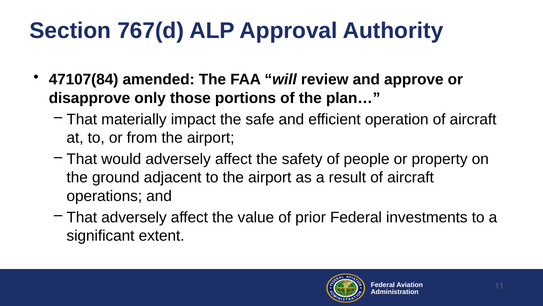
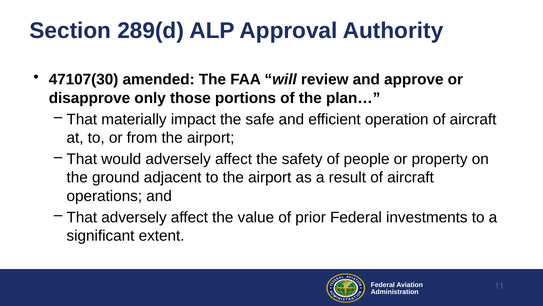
767(d: 767(d -> 289(d
47107(84: 47107(84 -> 47107(30
